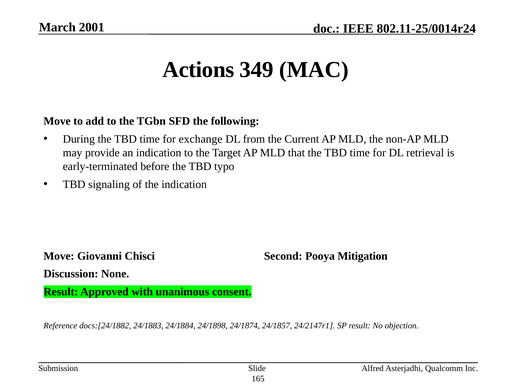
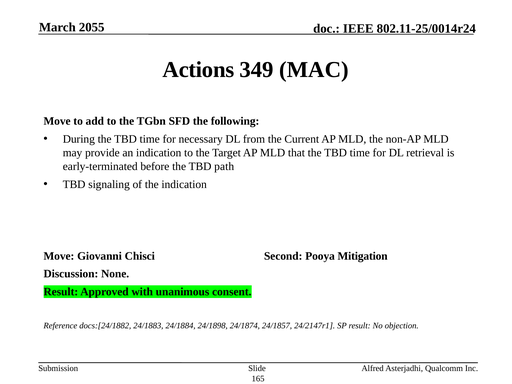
2001: 2001 -> 2055
exchange: exchange -> necessary
typo: typo -> path
